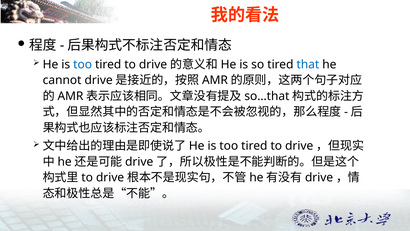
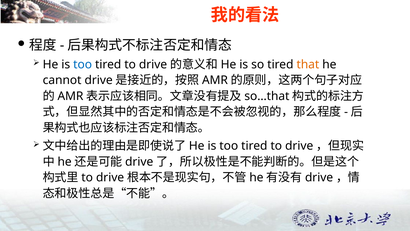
that colour: blue -> orange
